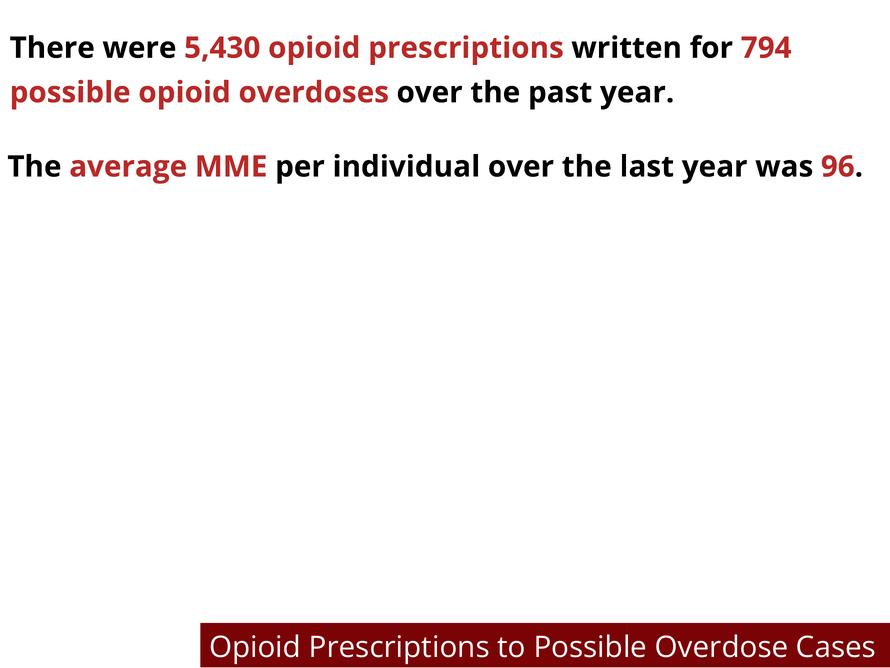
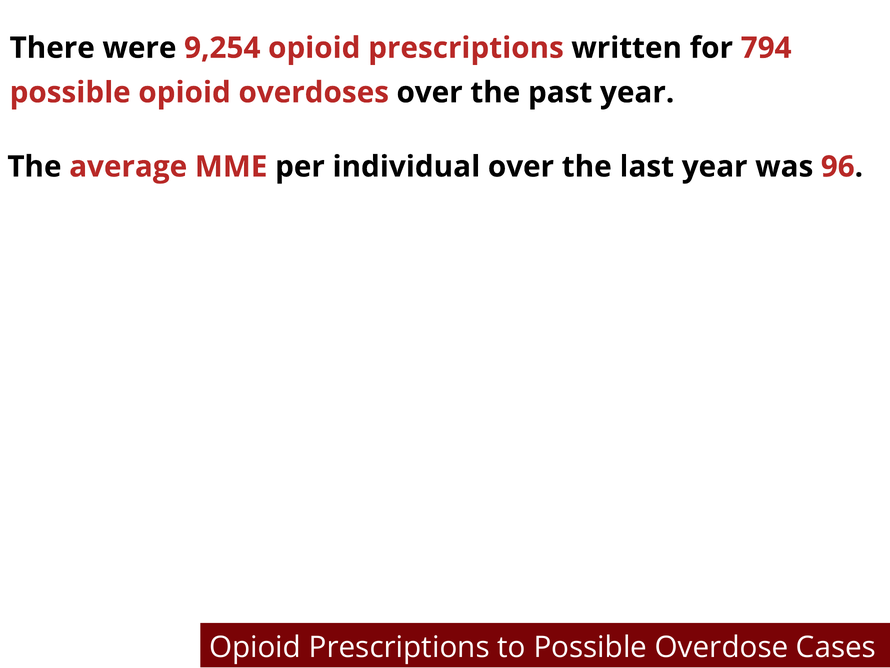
5,430: 5,430 -> 9,254
